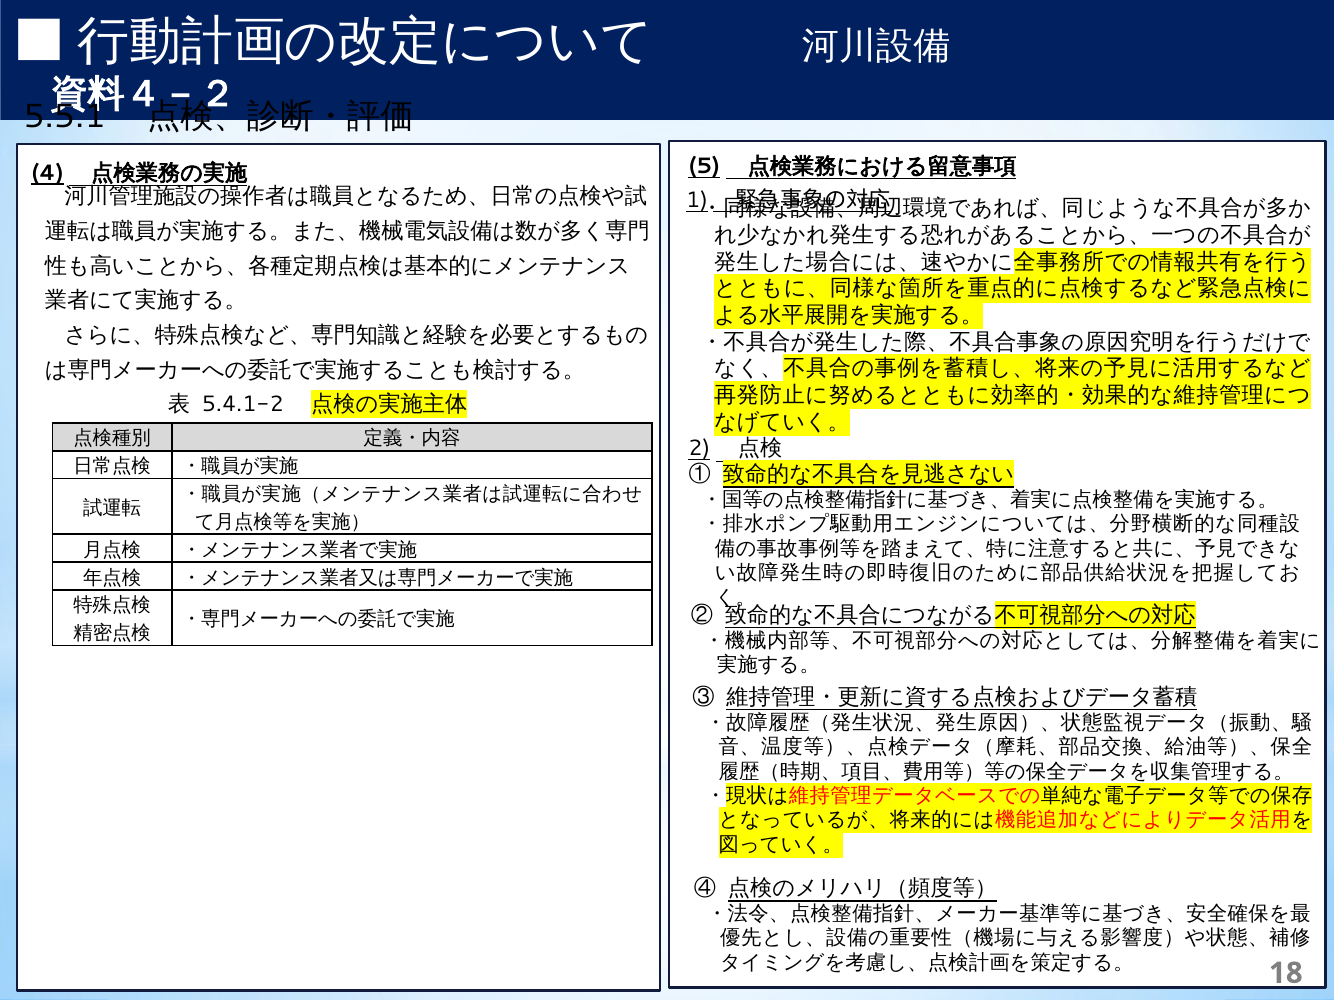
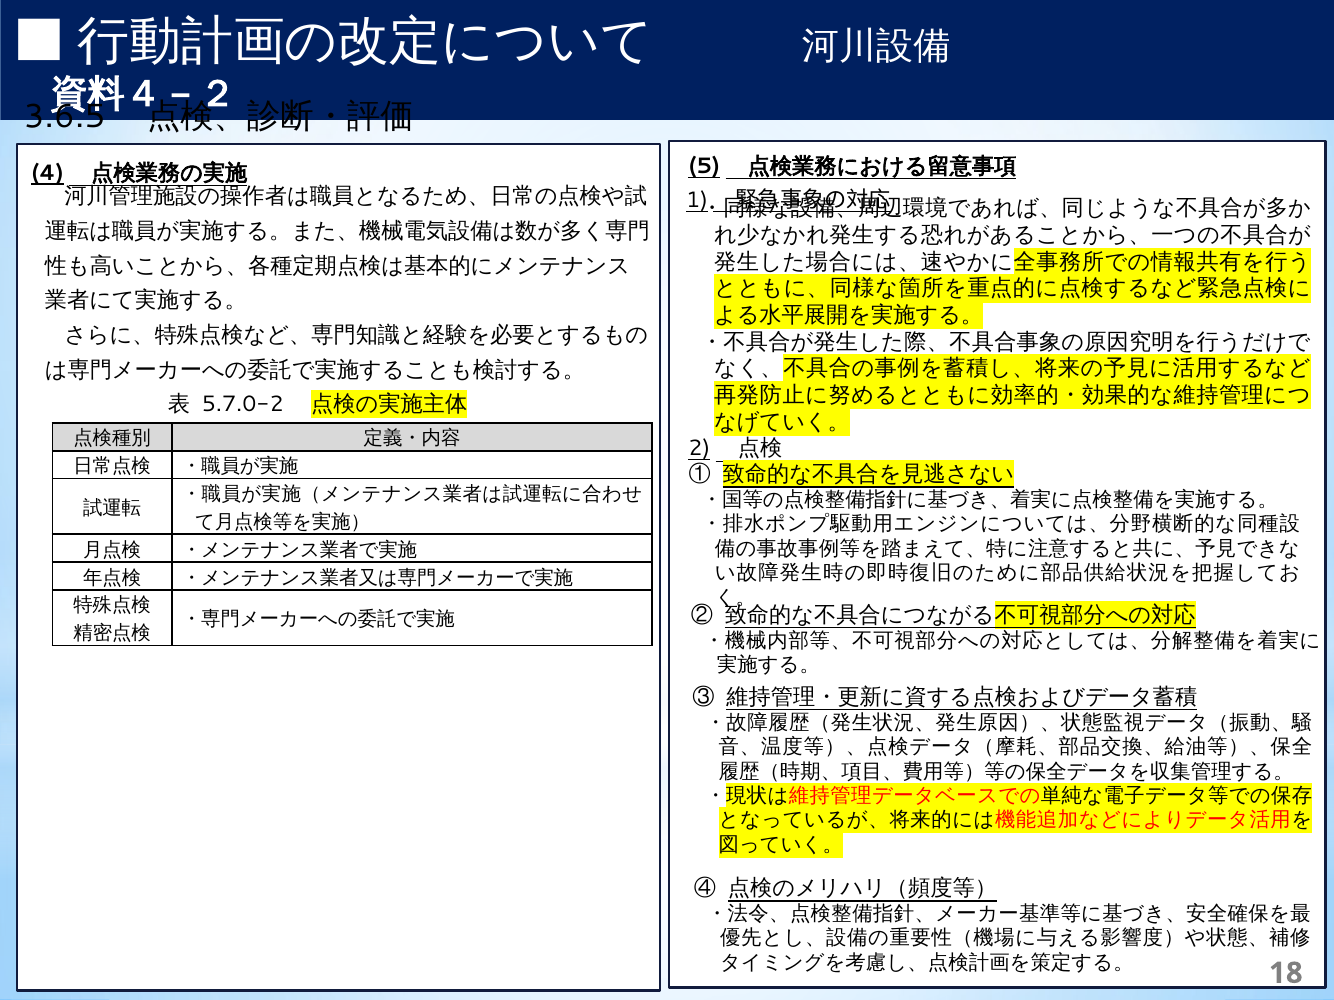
5.5.1: 5.5.1 -> 3.6.5
5.4.1-2: 5.4.1-2 -> 5.7.0-2
